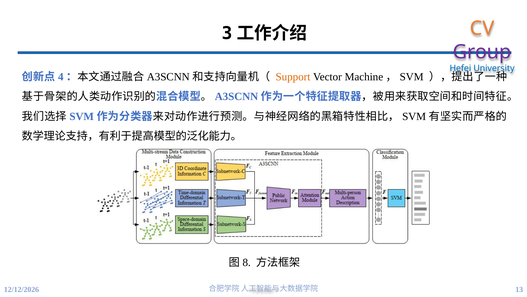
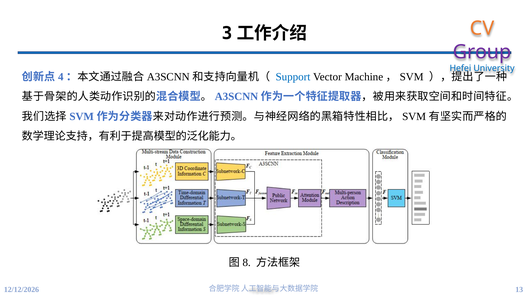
Support colour: orange -> blue
